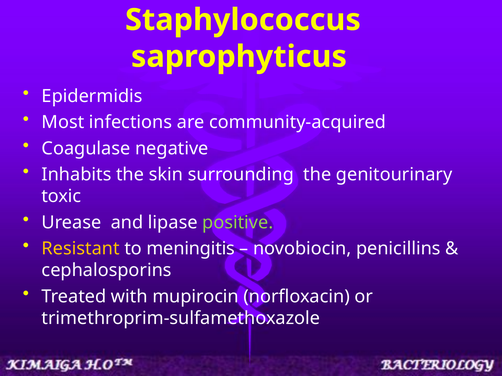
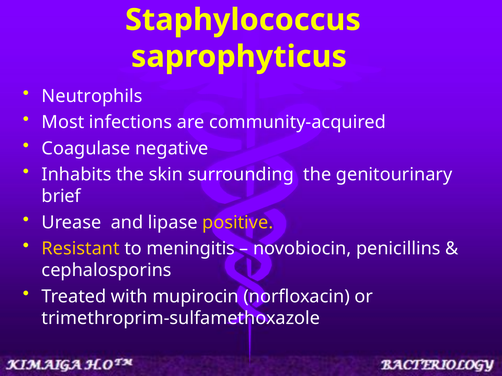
Epidermidis: Epidermidis -> Neutrophils
toxic: toxic -> brief
positive colour: light green -> yellow
